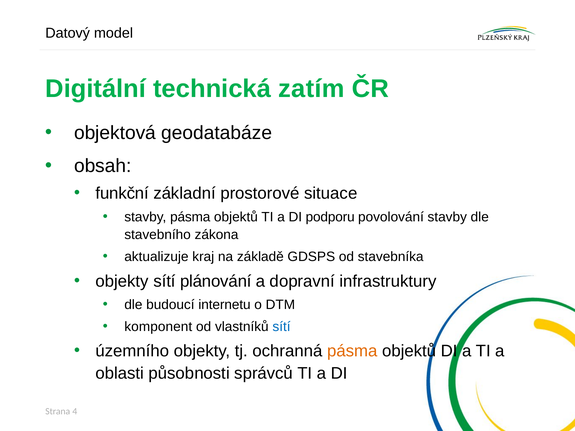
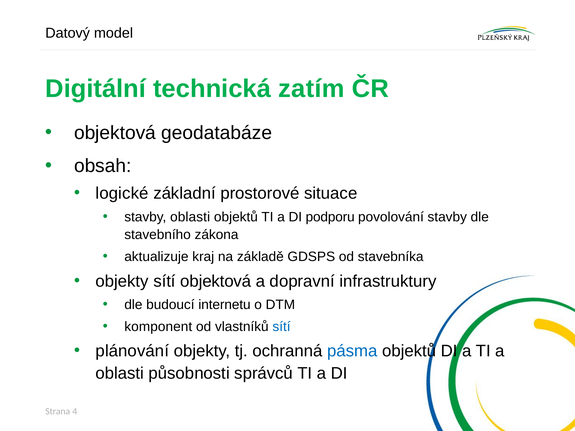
funkční: funkční -> logické
stavby pásma: pásma -> oblasti
sítí plánování: plánování -> objektová
územního: územního -> plánování
pásma at (352, 351) colour: orange -> blue
